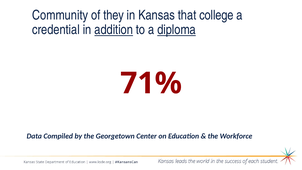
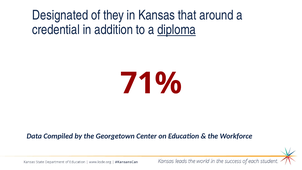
Community: Community -> Designated
college: college -> around
addition underline: present -> none
